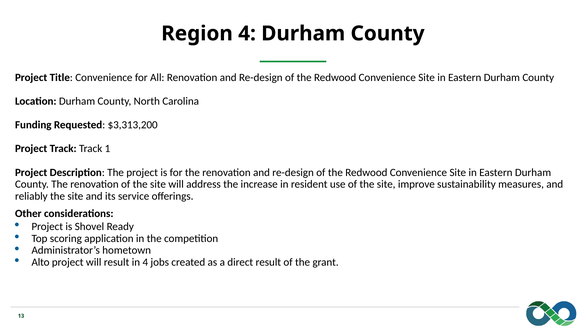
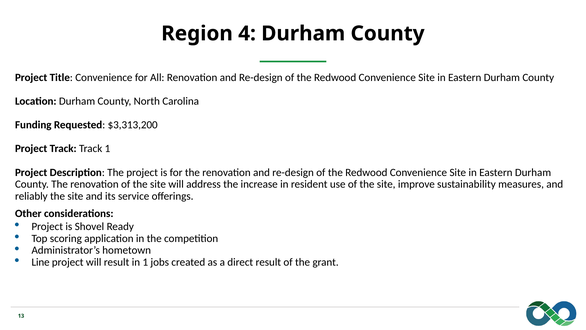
Alto: Alto -> Line
in 4: 4 -> 1
